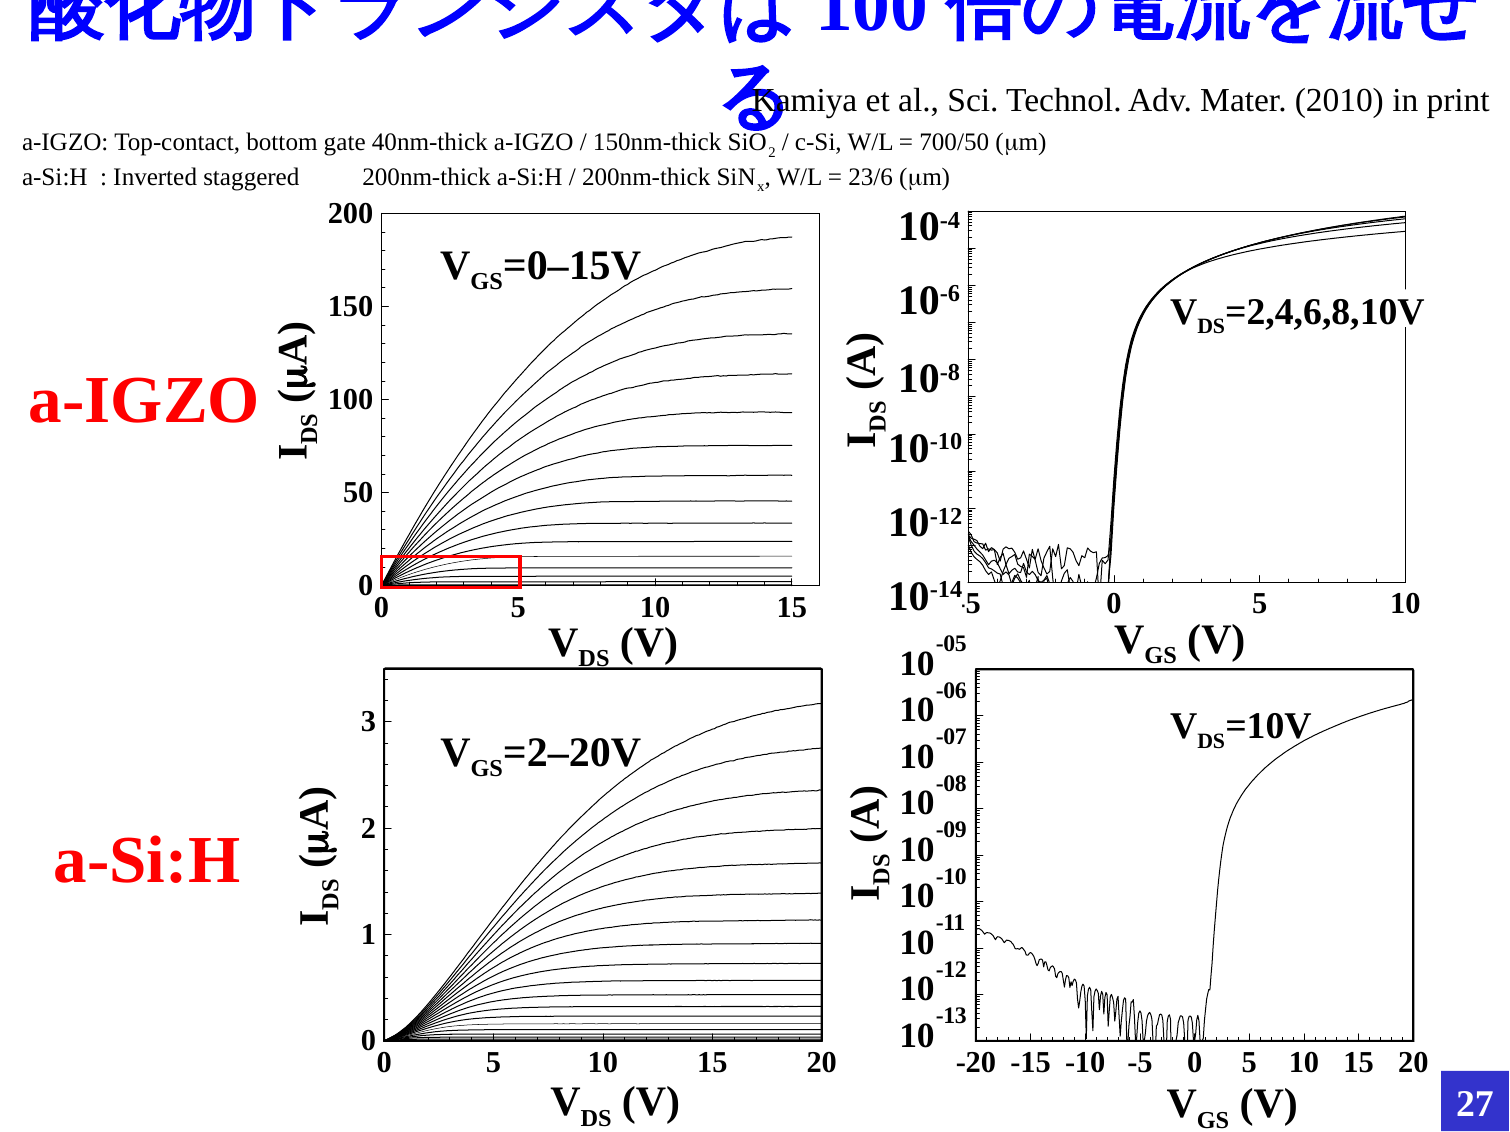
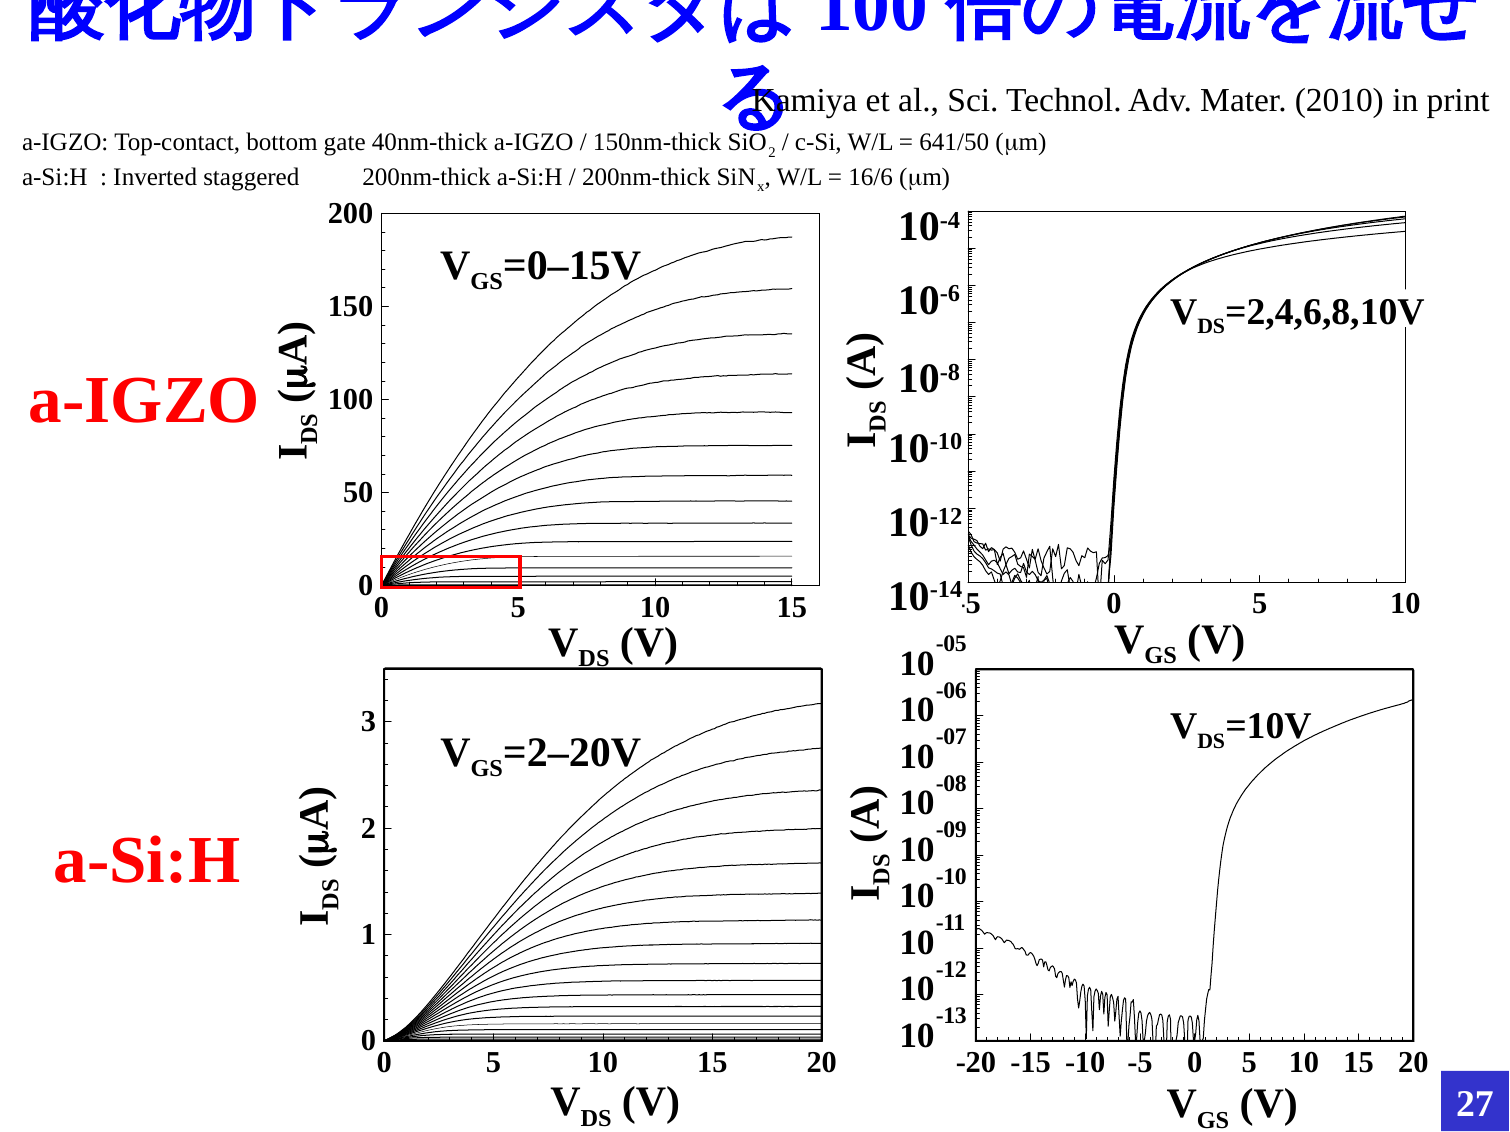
700/50: 700/50 -> 641/50
23/6: 23/6 -> 16/6
